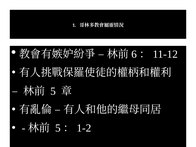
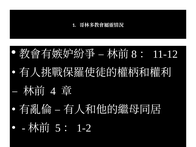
6: 6 -> 8
5 at (53, 91): 5 -> 4
